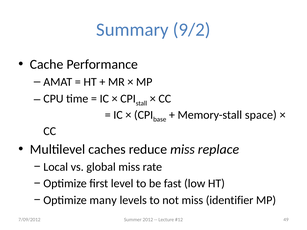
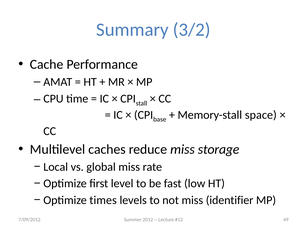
9/2: 9/2 -> 3/2
replace: replace -> storage
many: many -> times
